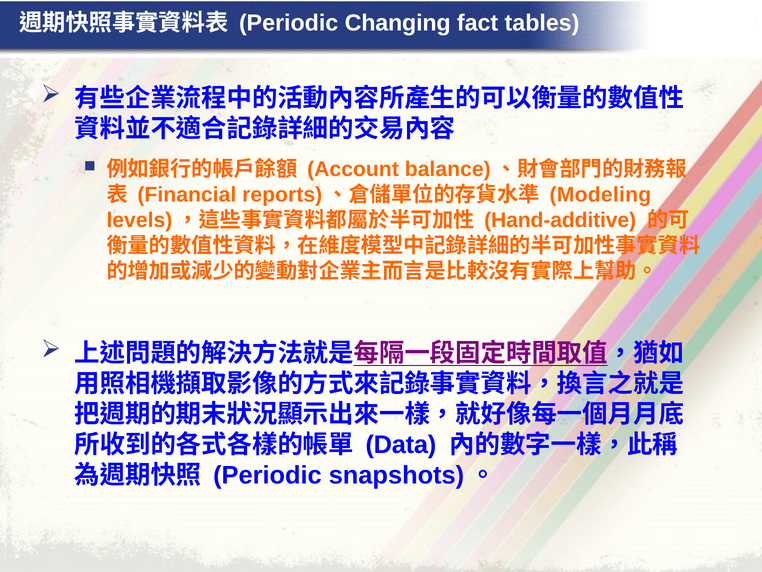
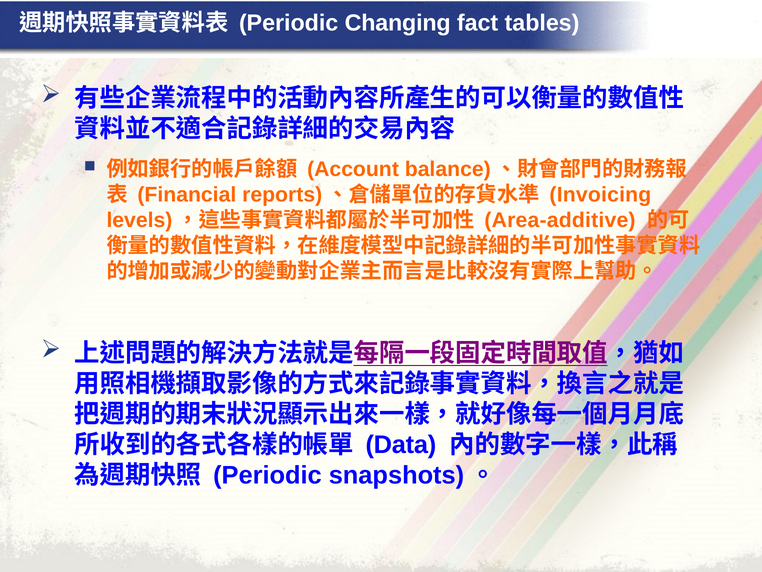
Modeling: Modeling -> Invoicing
Hand-additive: Hand-additive -> Area-additive
